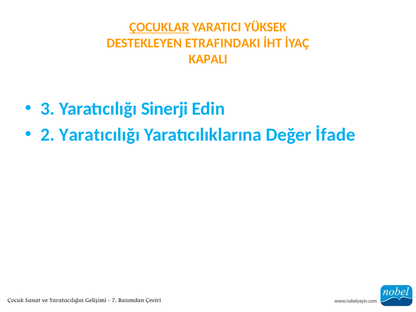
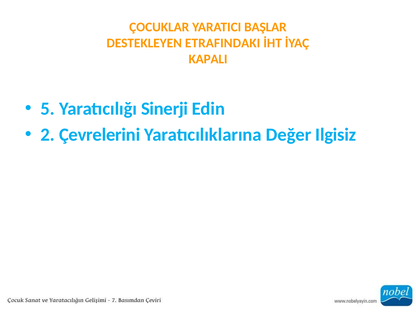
ÇOCUKLAR underline: present -> none
YÜKSEK: YÜKSEK -> BAŞLAR
3: 3 -> 5
2 Yaratıcılığı: Yaratıcılığı -> Çevrelerini
İfade: İfade -> Ilgisiz
